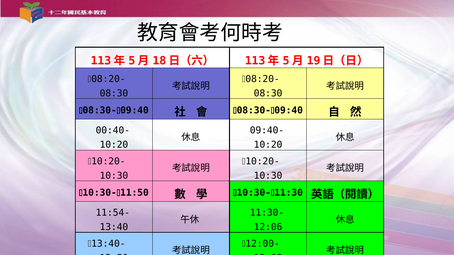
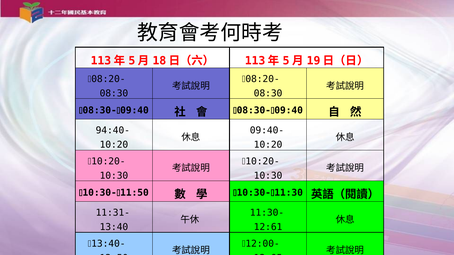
00:40-: 00:40- -> 94:40-
11:54-: 11:54- -> 11:31-
12:06: 12:06 -> 12:61
